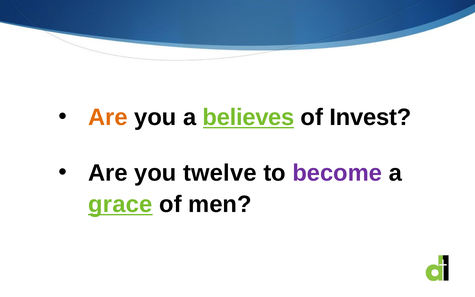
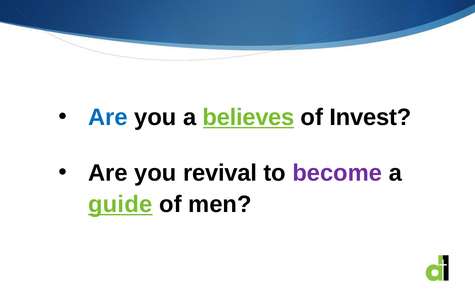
Are at (108, 117) colour: orange -> blue
twelve: twelve -> revival
grace: grace -> guide
